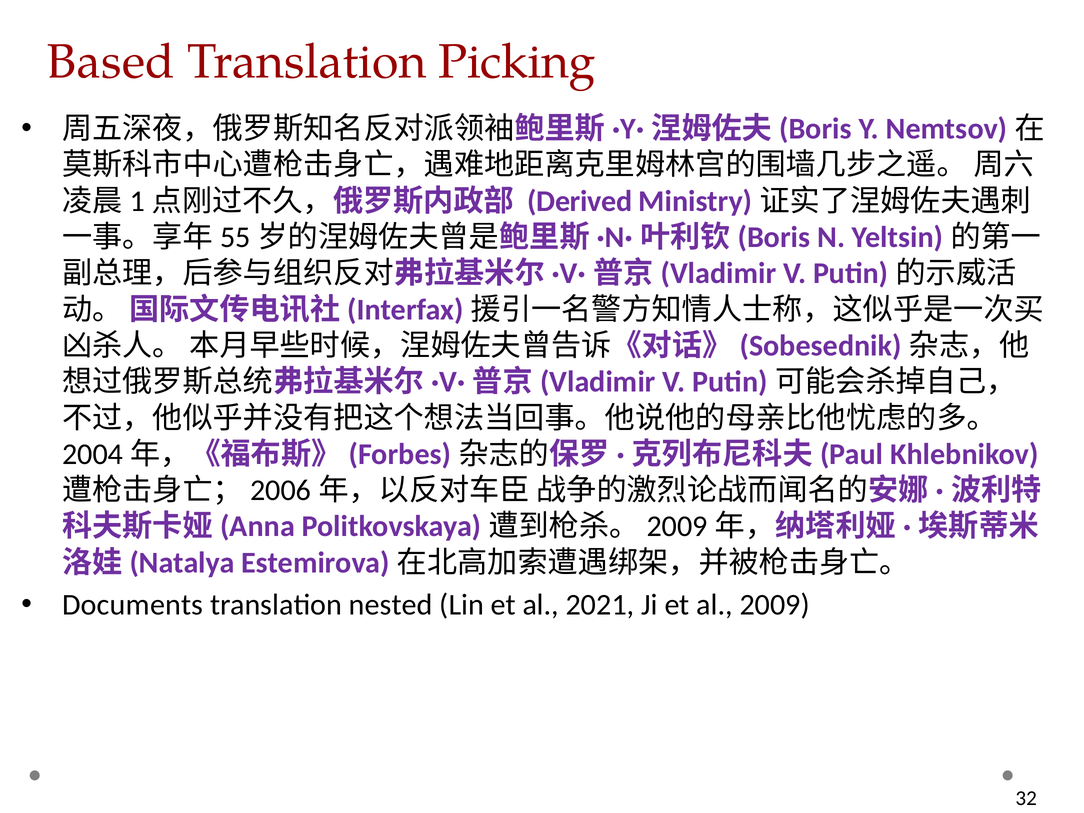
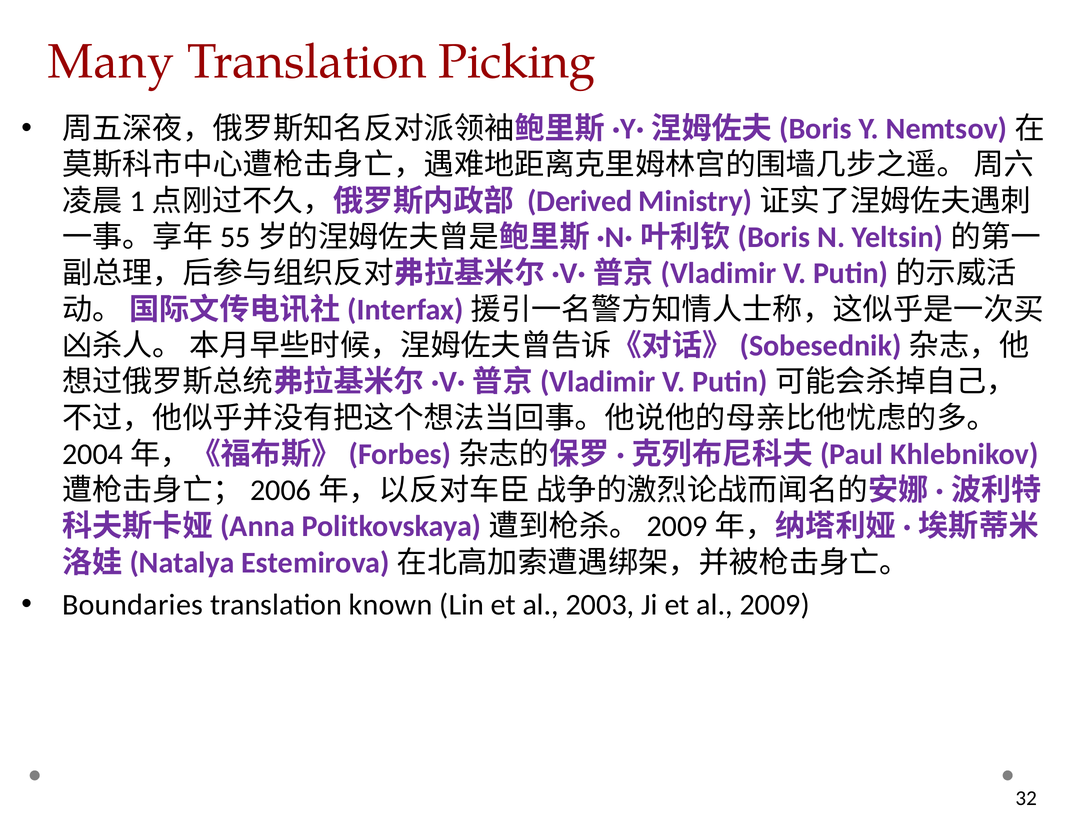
Based: Based -> Many
Documents: Documents -> Boundaries
nested: nested -> known
2021: 2021 -> 2003
